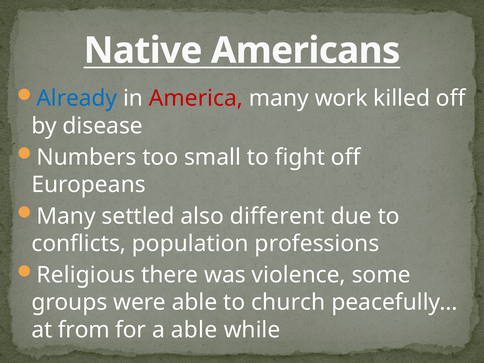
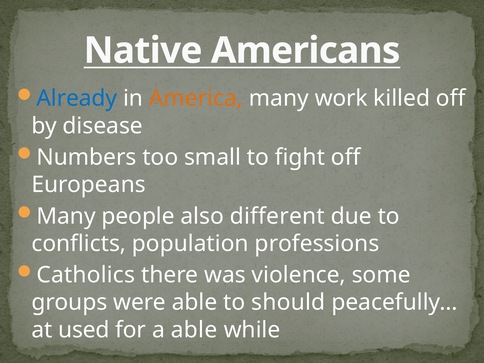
America colour: red -> orange
settled: settled -> people
Religious: Religious -> Catholics
church: church -> should
from: from -> used
